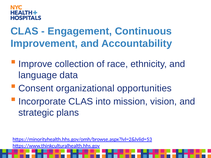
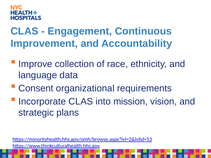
opportunities: opportunities -> requirements
